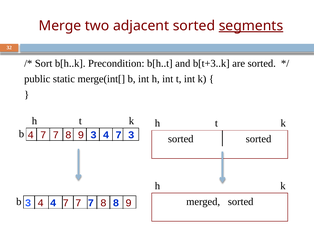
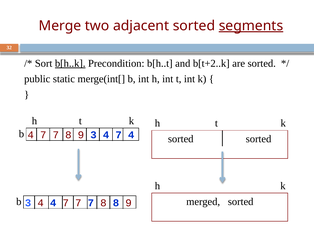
b[h..k underline: none -> present
b[t+3..k: b[t+3..k -> b[t+2..k
7 3: 3 -> 4
